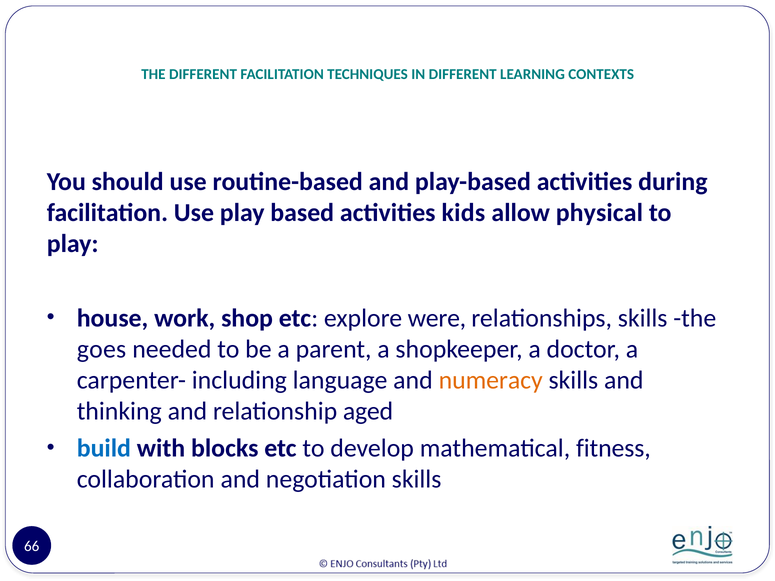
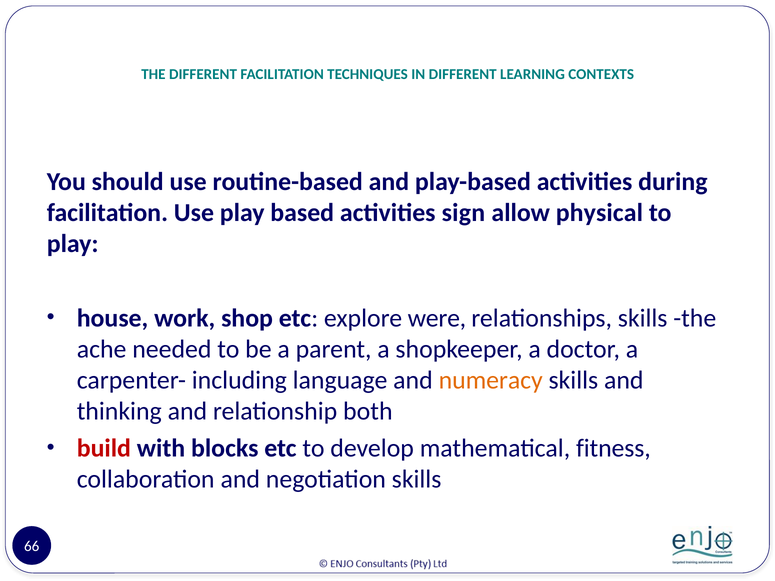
kids: kids -> sign
goes: goes -> ache
aged: aged -> both
build colour: blue -> red
